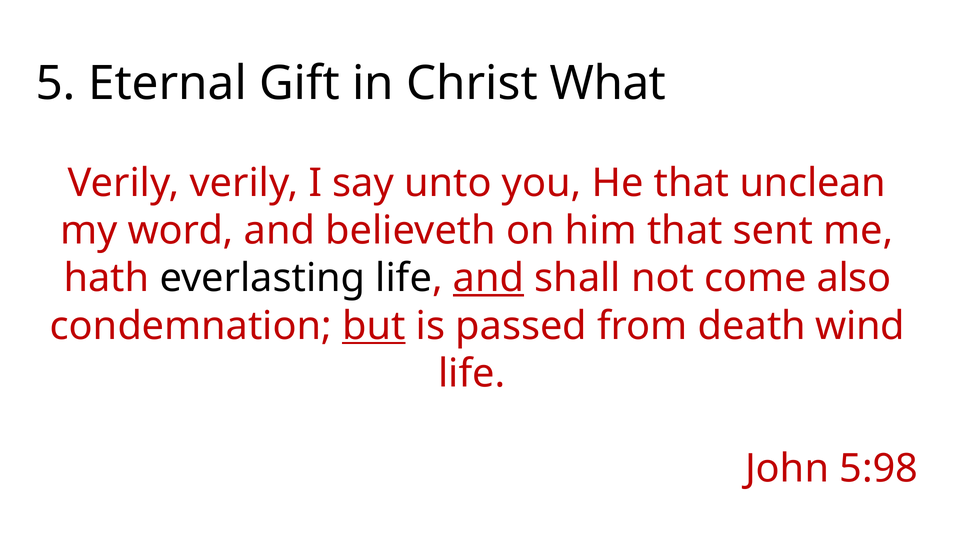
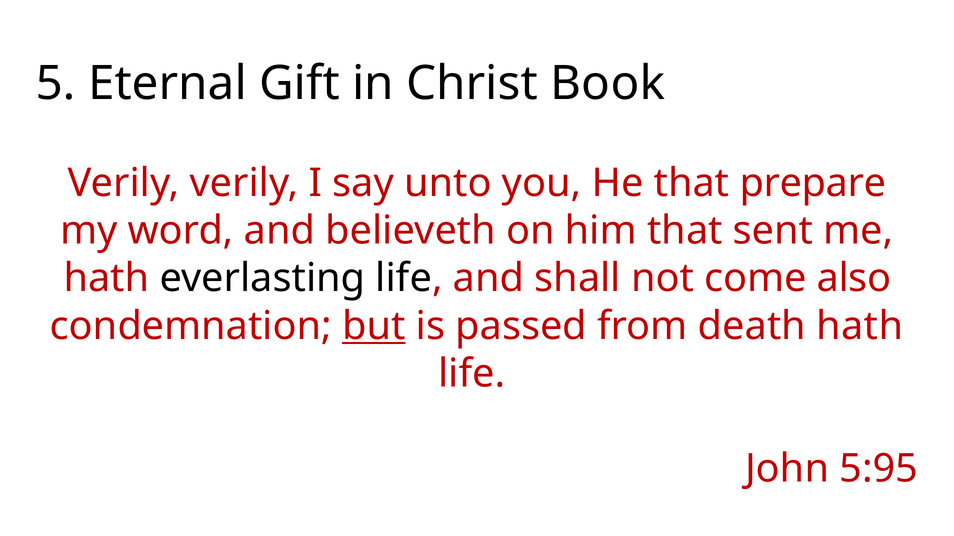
What: What -> Book
unclean: unclean -> prepare
and at (489, 279) underline: present -> none
wind at (860, 326): wind -> hath
5:98: 5:98 -> 5:95
